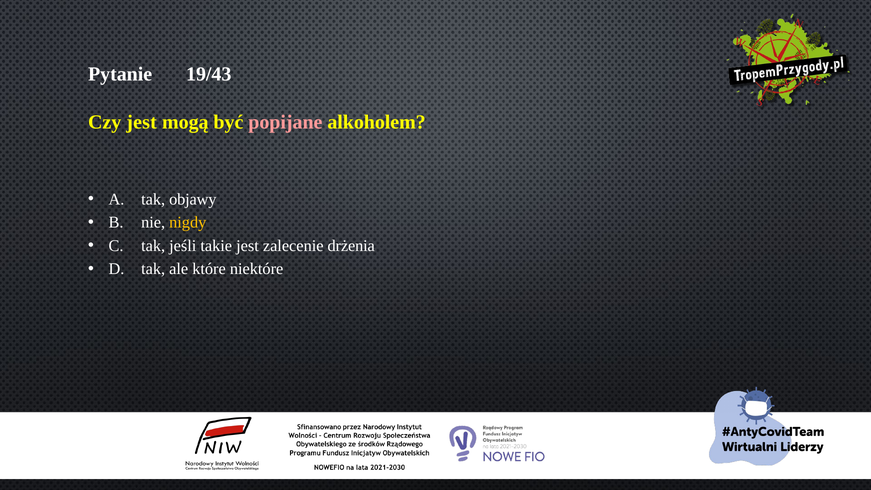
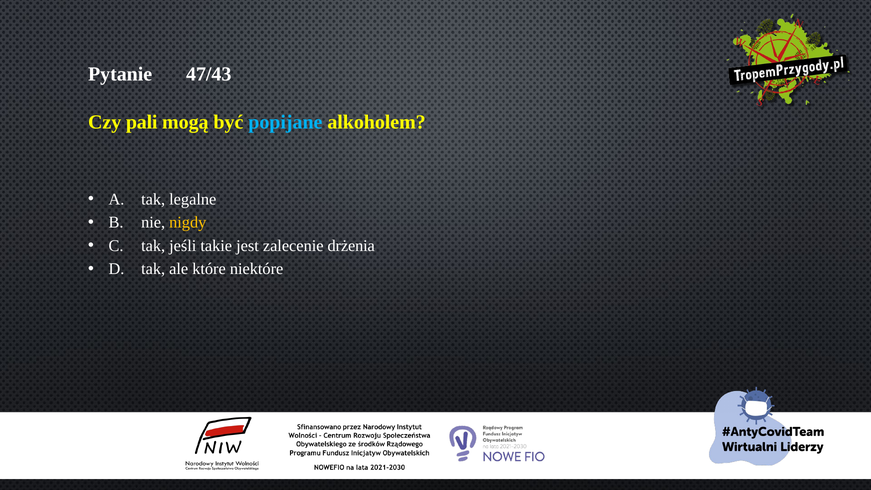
19/43: 19/43 -> 47/43
Czy jest: jest -> pali
popijane colour: pink -> light blue
objawy: objawy -> legalne
